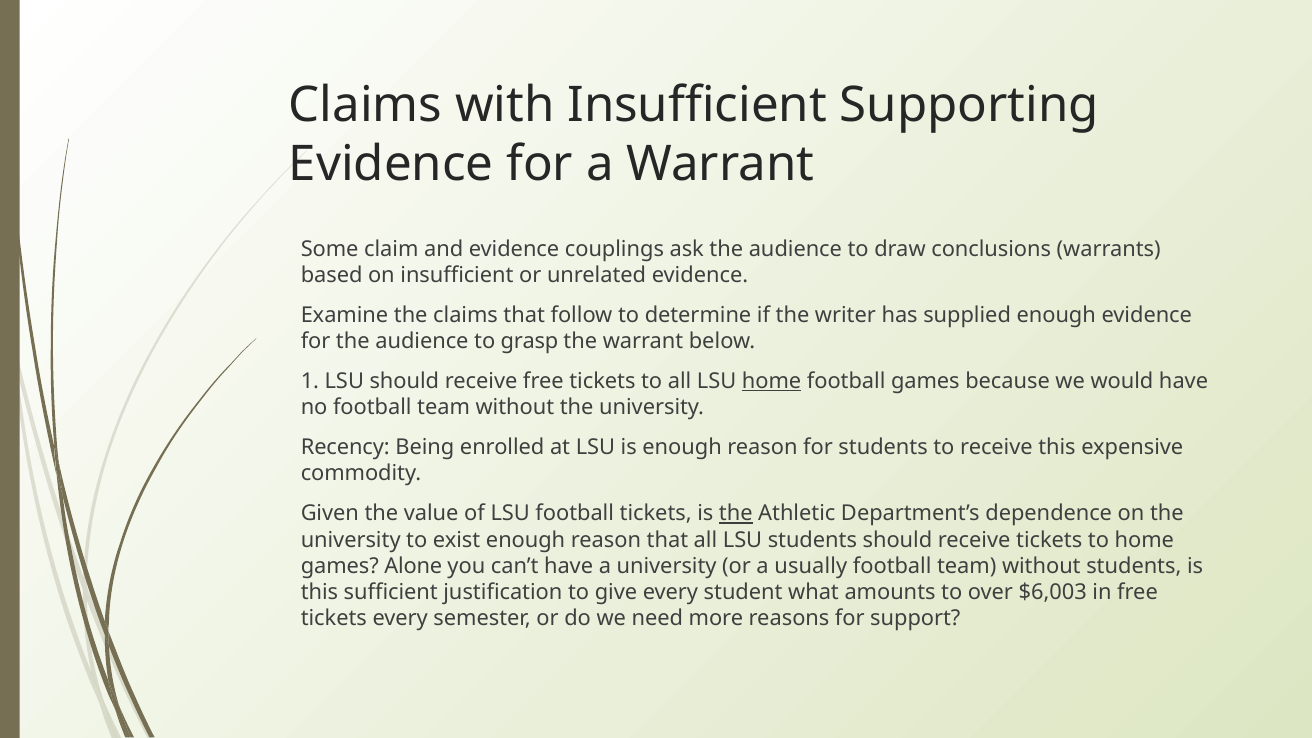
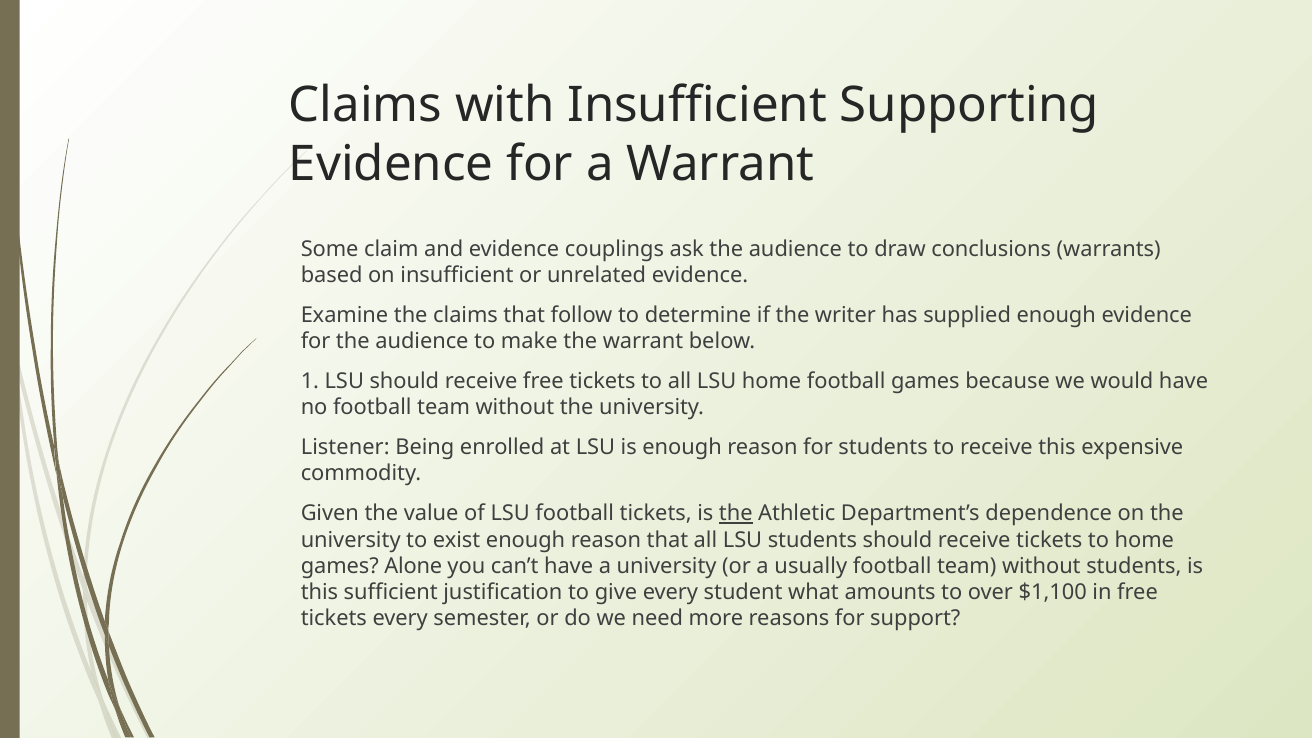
grasp: grasp -> make
home at (772, 381) underline: present -> none
Recency: Recency -> Listener
$6,003: $6,003 -> $1,100
